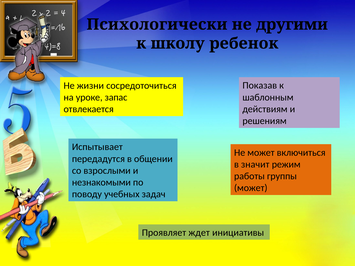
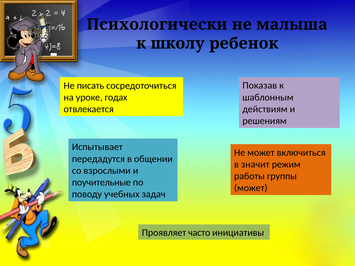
другими: другими -> малыша
жизни: жизни -> писать
запас: запас -> годах
незнакомыми: незнакомыми -> поучительные
ждет: ждет -> часто
